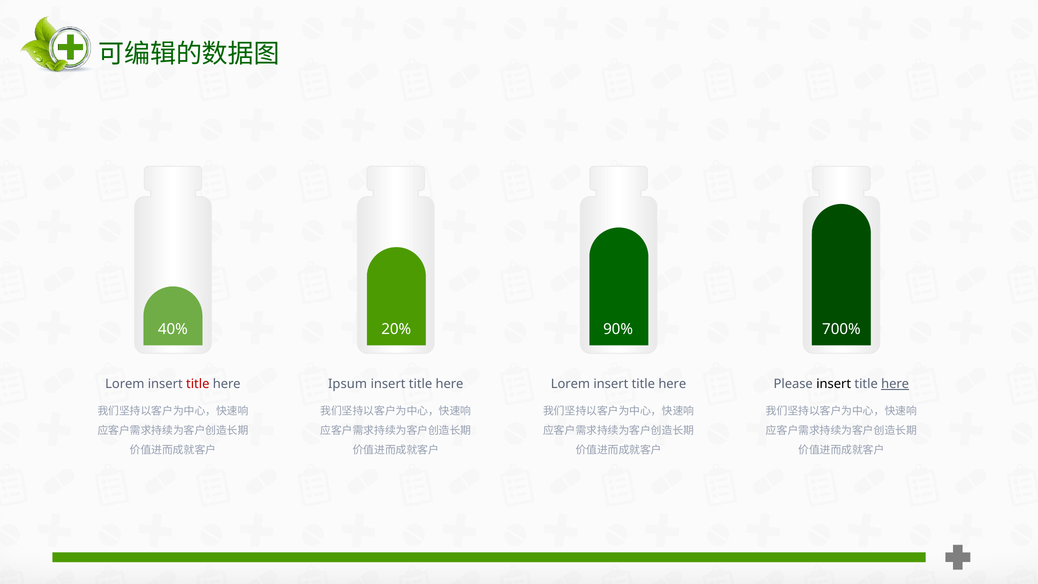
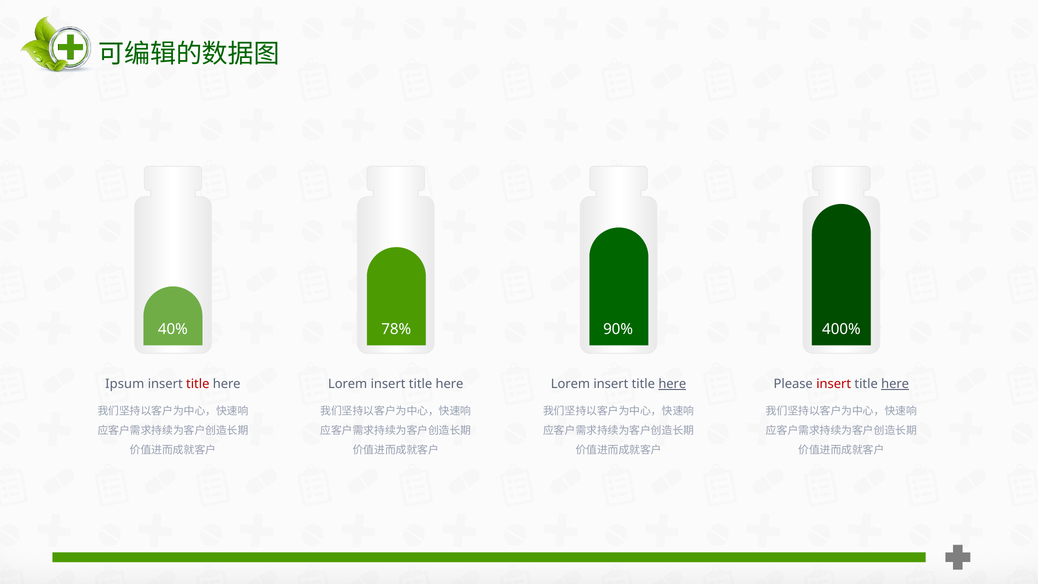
20%: 20% -> 78%
700%: 700% -> 400%
Lorem at (125, 384): Lorem -> Ipsum
Ipsum at (348, 384): Ipsum -> Lorem
here at (672, 384) underline: none -> present
insert at (834, 384) colour: black -> red
